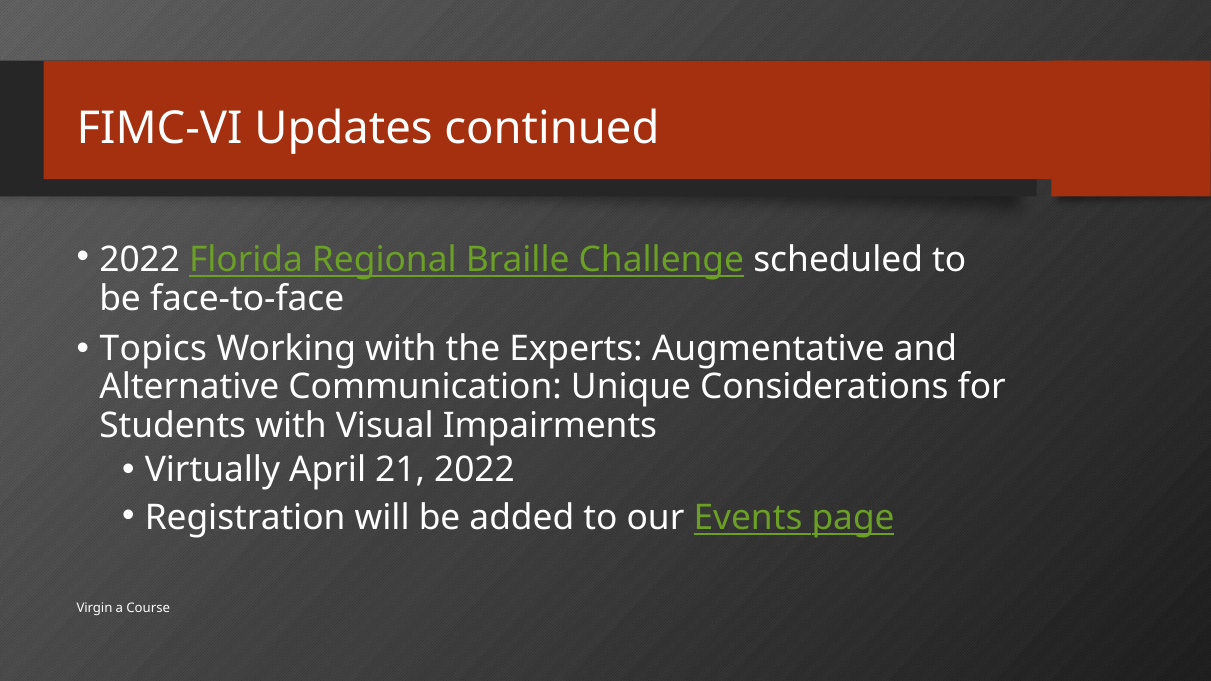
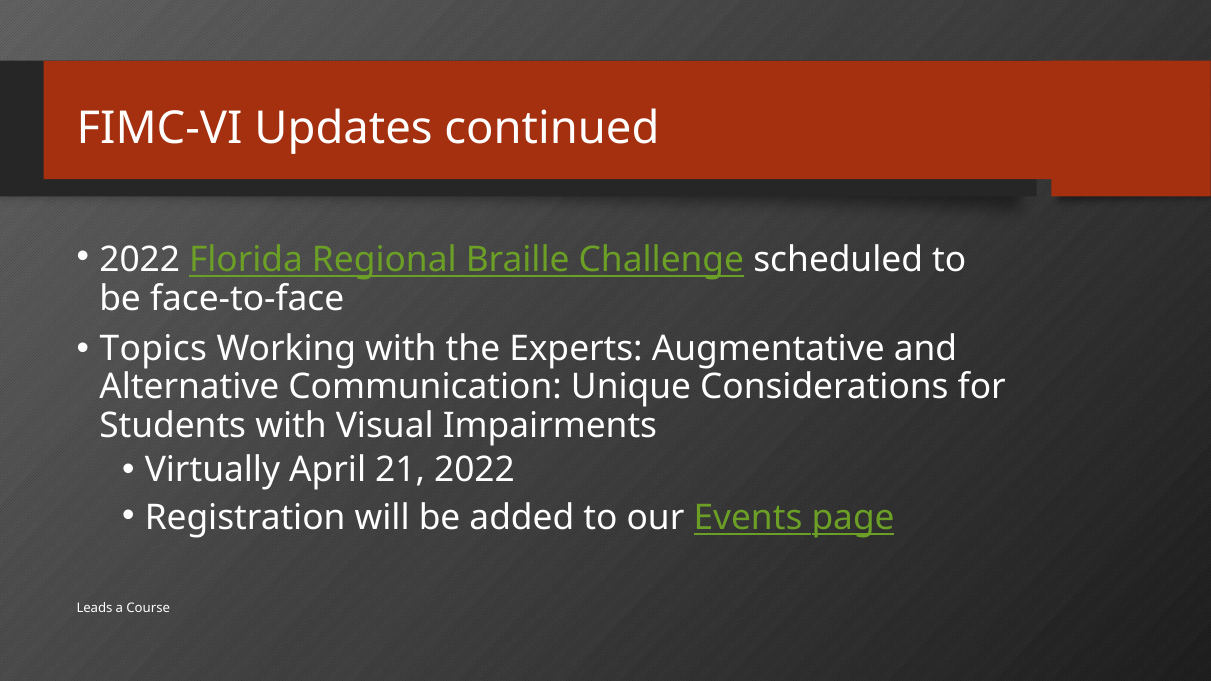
Virgin: Virgin -> Leads
